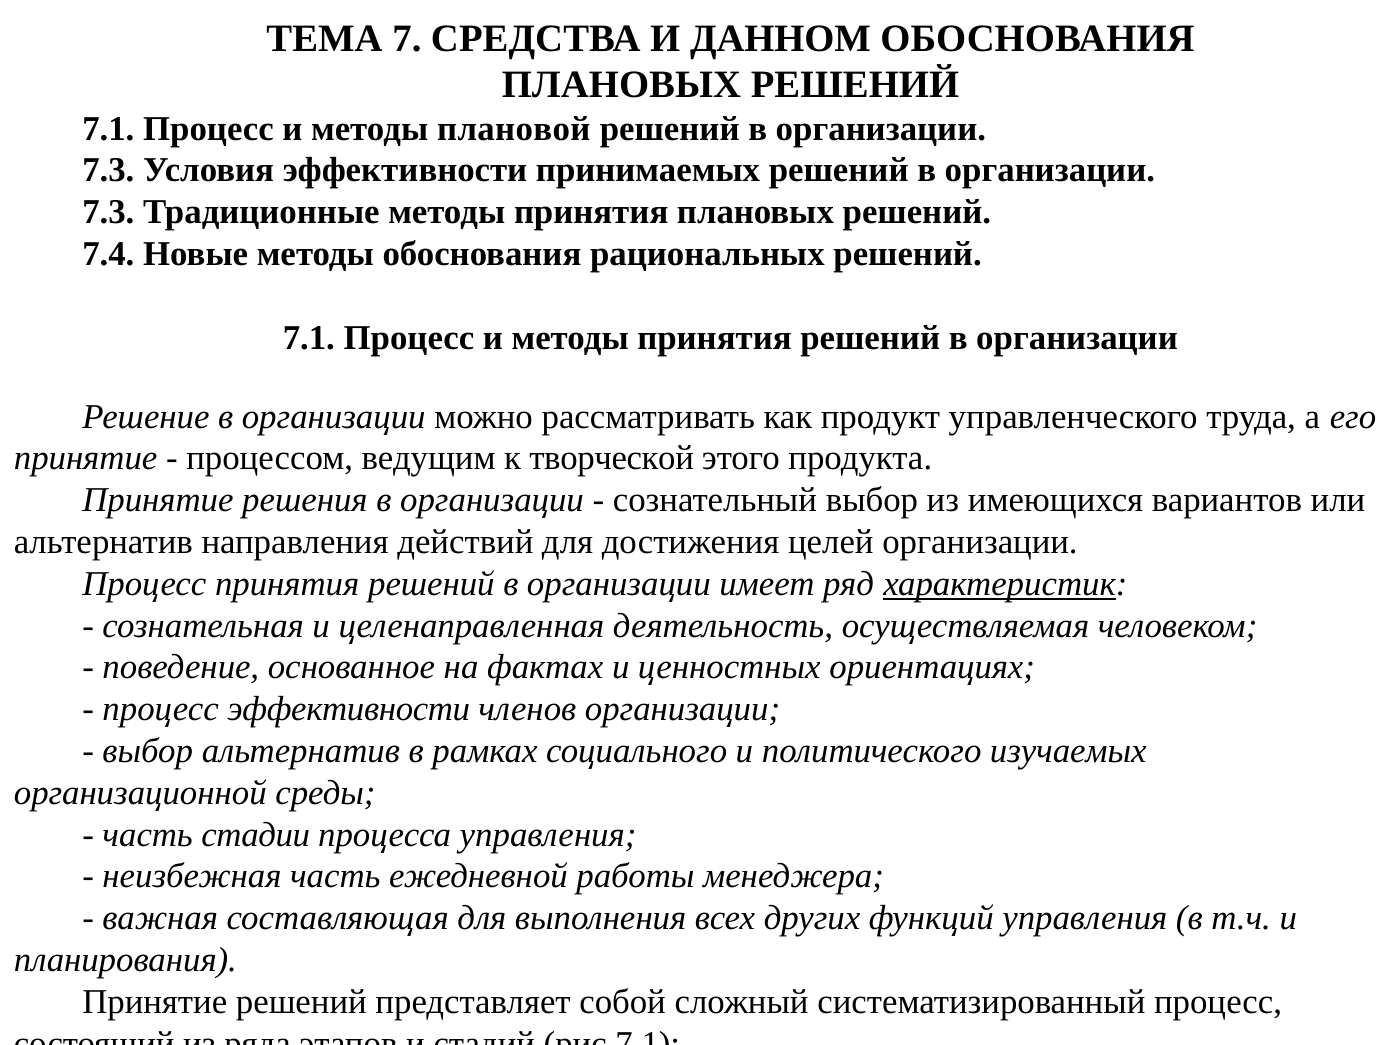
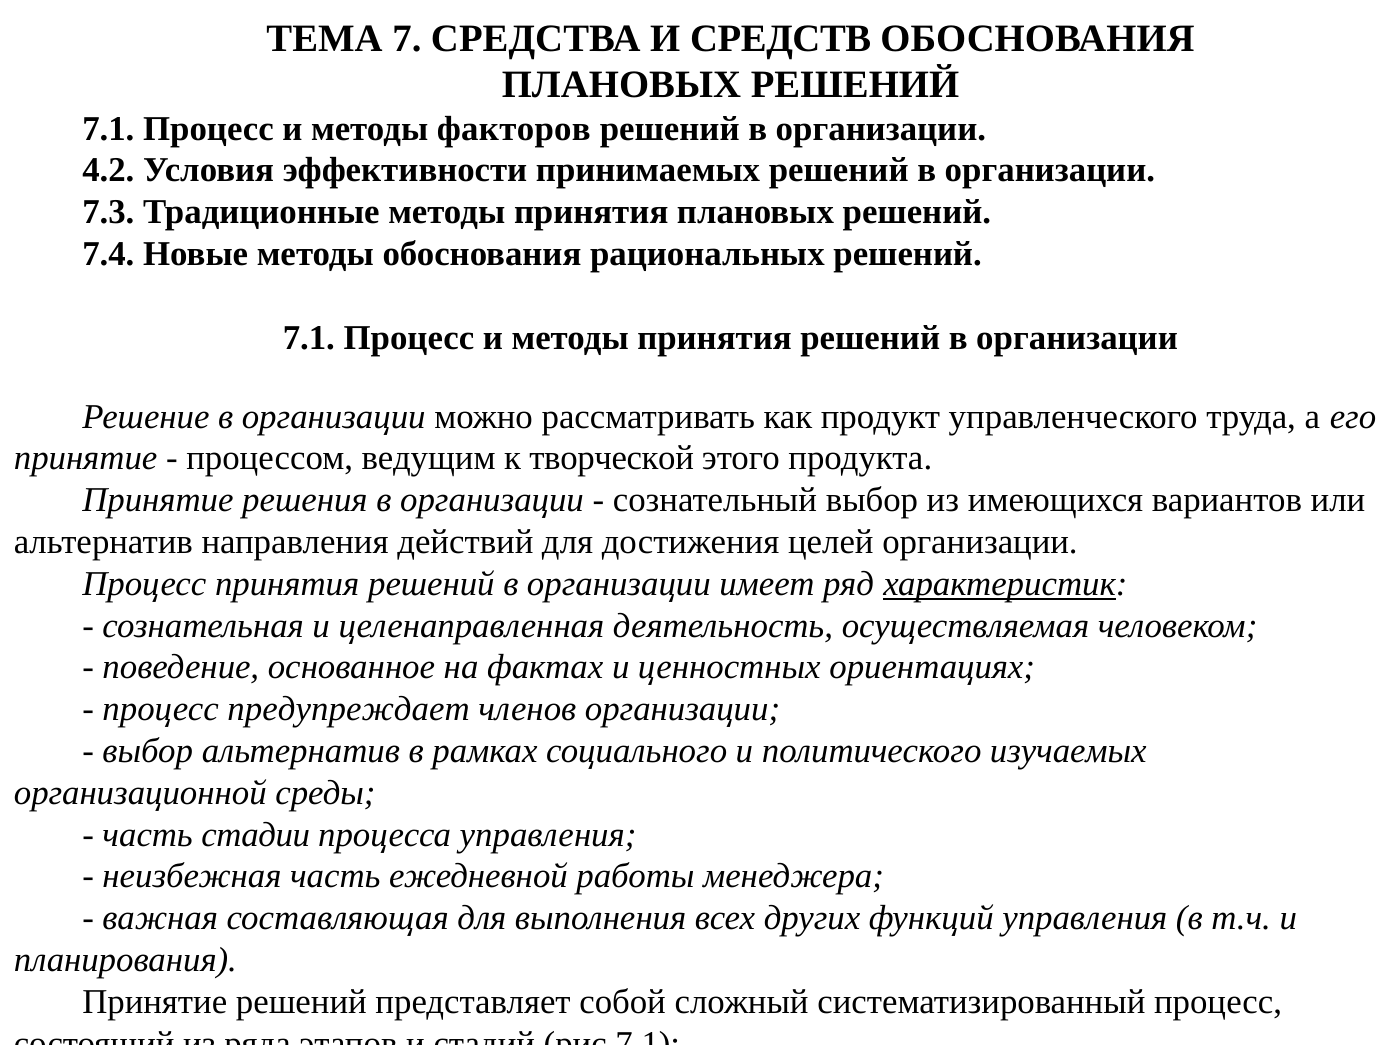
ДАННОМ: ДАННОМ -> СРЕДСТВ
плановой: плановой -> факторов
7.3 at (108, 170): 7.3 -> 4.2
процесс эффективности: эффективности -> предупреждает
